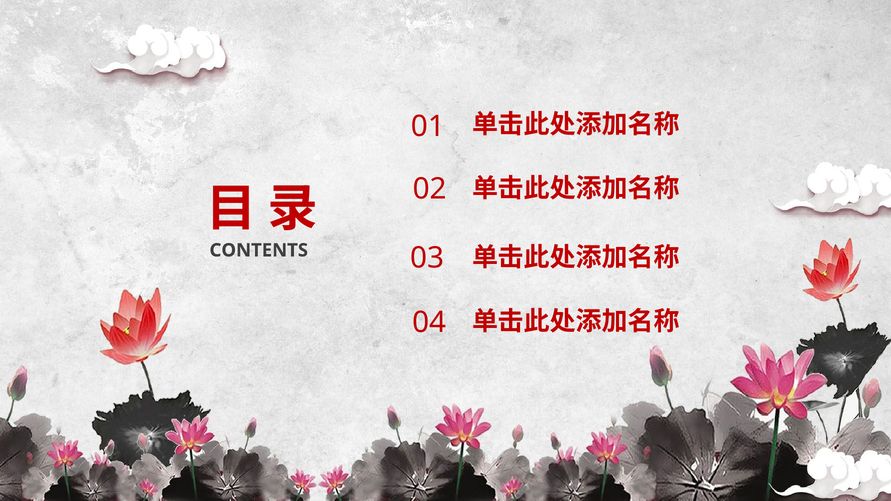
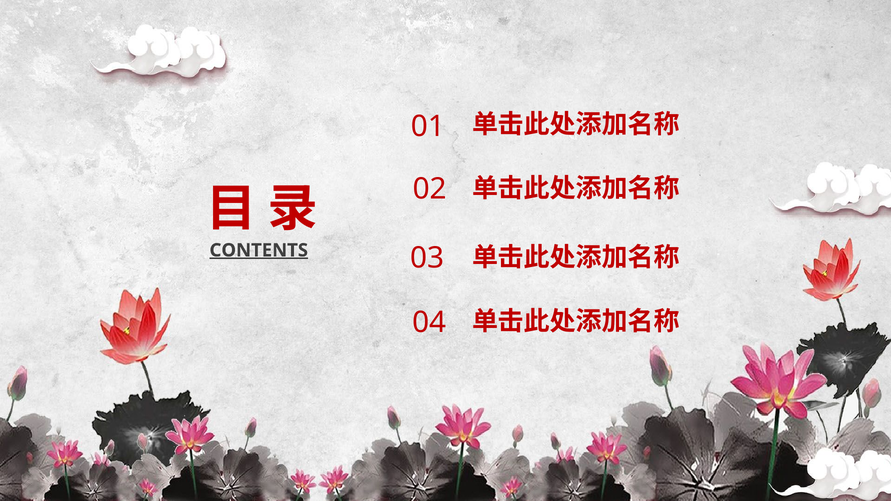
CONTENTS underline: none -> present
